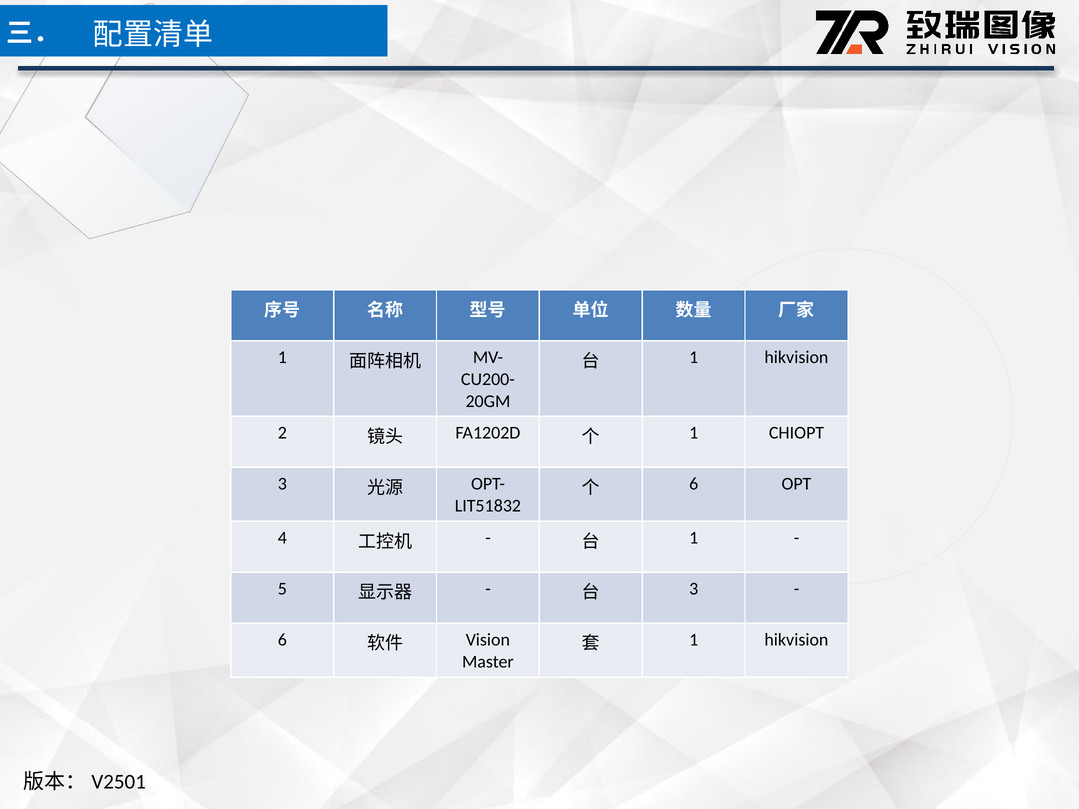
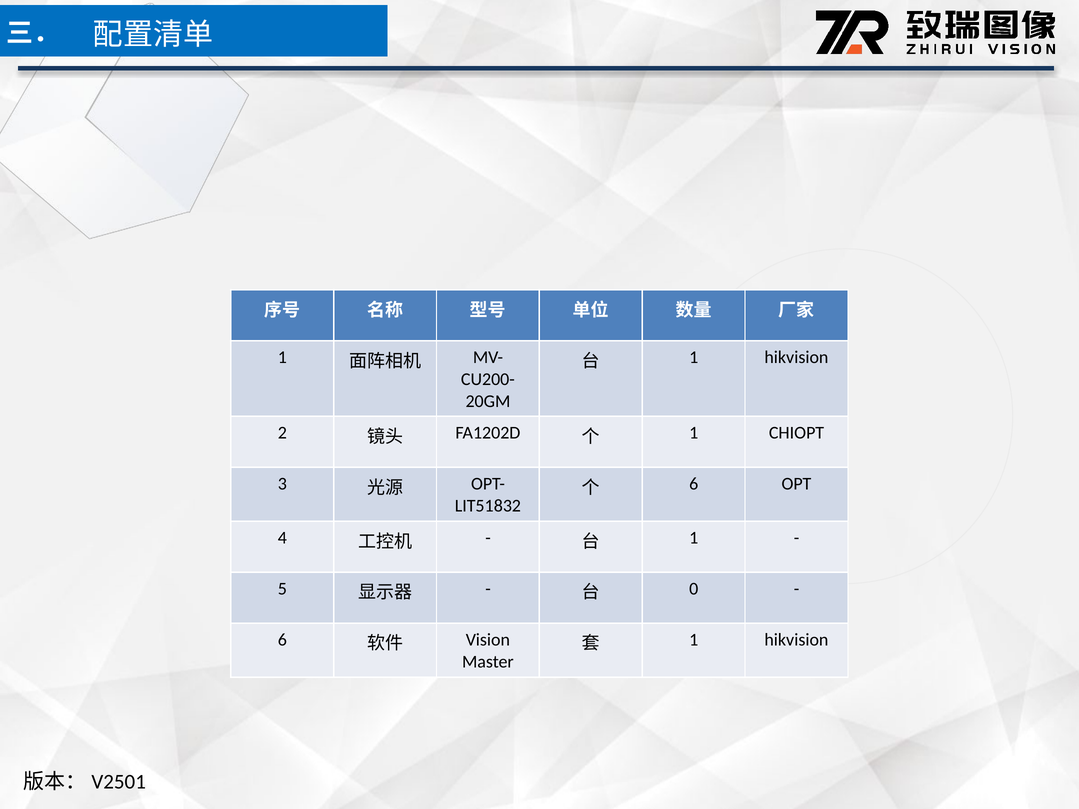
3 at (694, 589): 3 -> 0
